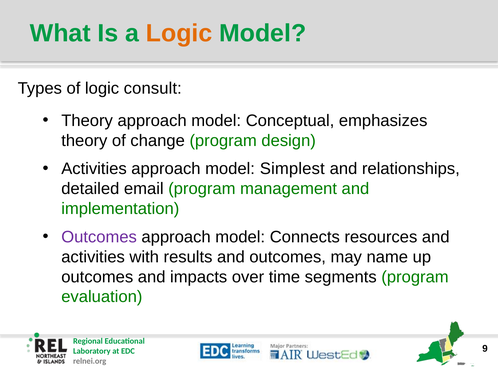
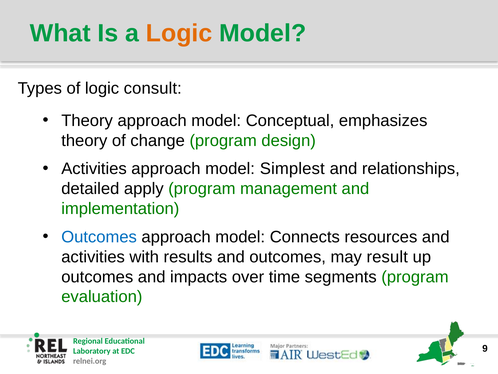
email: email -> apply
Outcomes at (99, 237) colour: purple -> blue
name: name -> result
